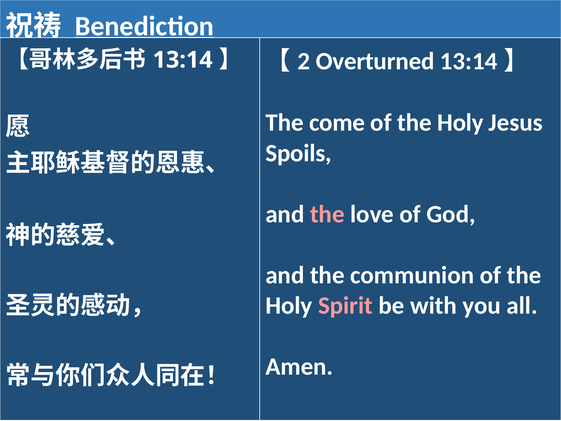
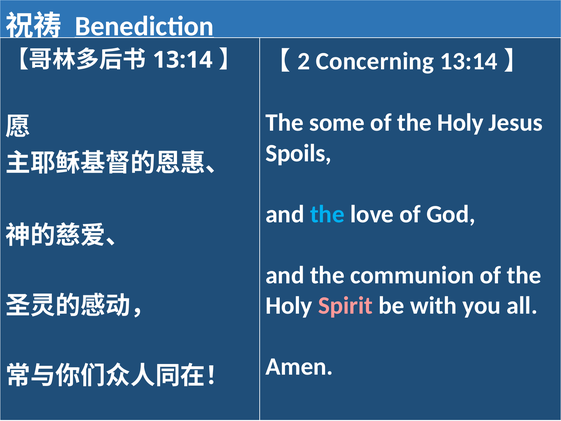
Overturned: Overturned -> Concerning
come: come -> some
the at (327, 214) colour: pink -> light blue
